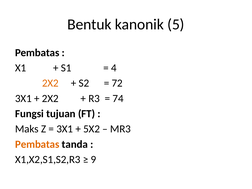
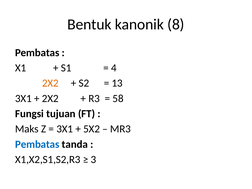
5: 5 -> 8
72: 72 -> 13
74: 74 -> 58
Pembatas at (37, 144) colour: orange -> blue
9: 9 -> 3
